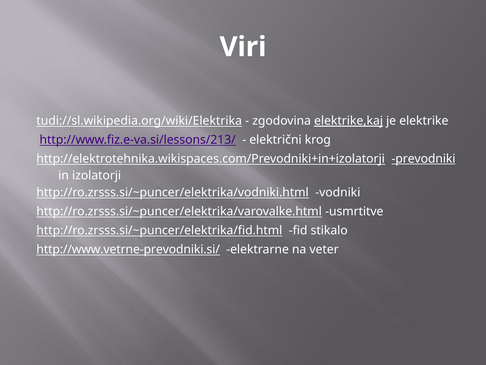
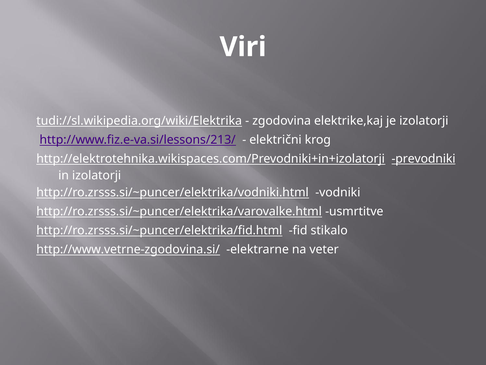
elektrike,kaj underline: present -> none
je elektrike: elektrike -> izolatorji
http://www.vetrne-prevodniki.si/: http://www.vetrne-prevodniki.si/ -> http://www.vetrne-zgodovina.si/
